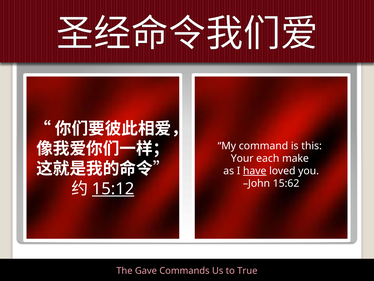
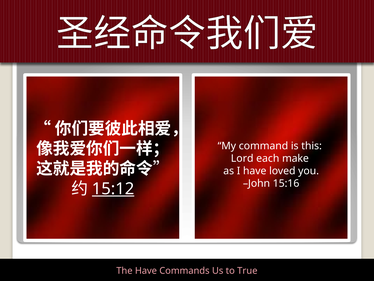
Your: Your -> Lord
have at (255, 171) underline: present -> none
15:62: 15:62 -> 15:16
The Gave: Gave -> Have
